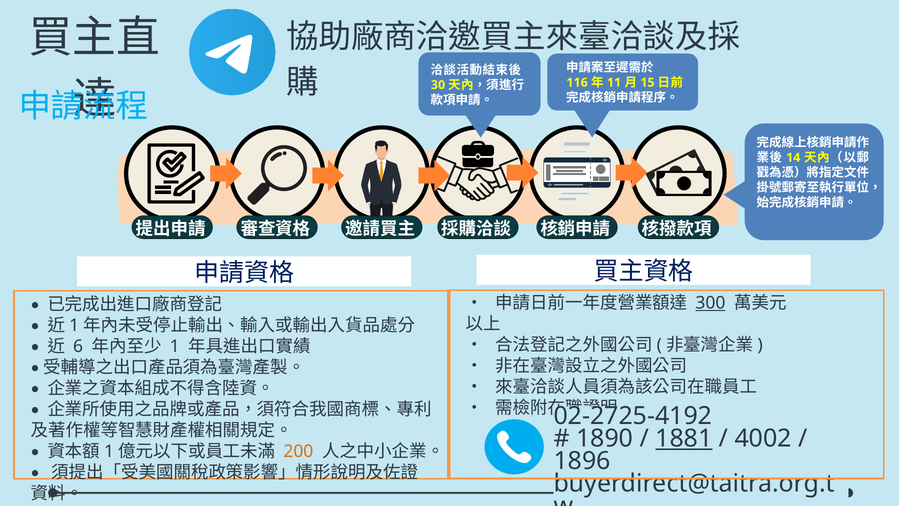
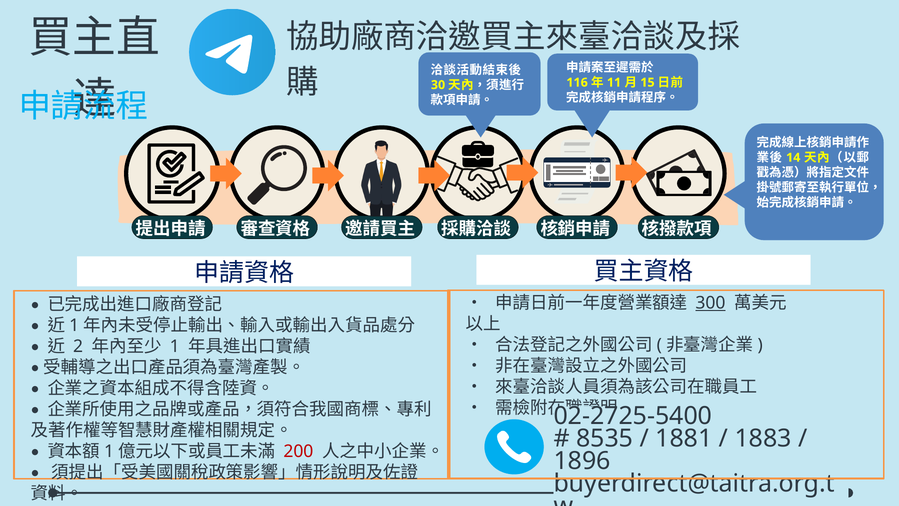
6: 6 -> 2
02-2725-4192: 02-2725-4192 -> 02-2725-5400
1890: 1890 -> 8535
1881 underline: present -> none
4002: 4002 -> 1883
200 colour: orange -> red
